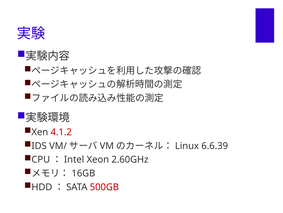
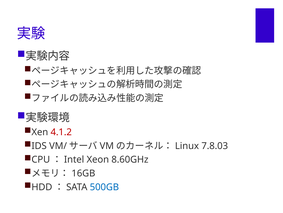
6.6.39: 6.6.39 -> 7.8.03
2.60GHz: 2.60GHz -> 8.60GHz
500GB colour: red -> blue
